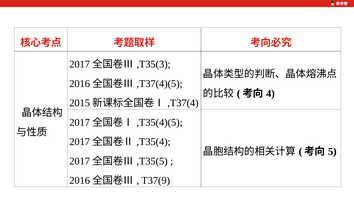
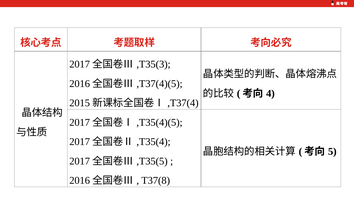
T37(9: T37(9 -> T37(8
